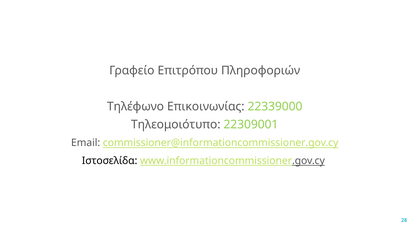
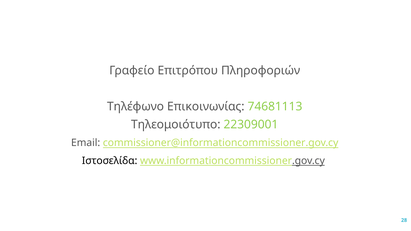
22339000: 22339000 -> 74681113
